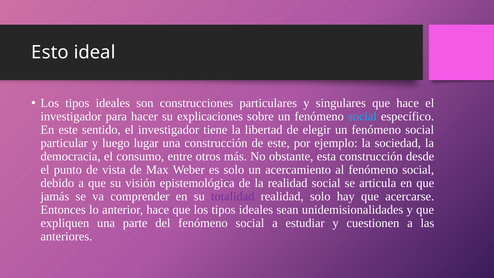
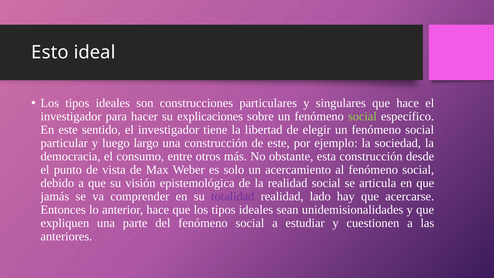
social at (362, 116) colour: light blue -> light green
lugar: lugar -> largo
realidad solo: solo -> lado
